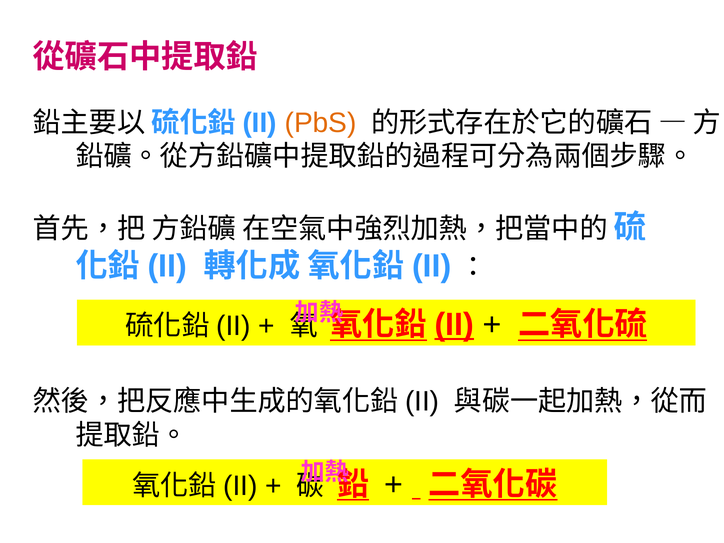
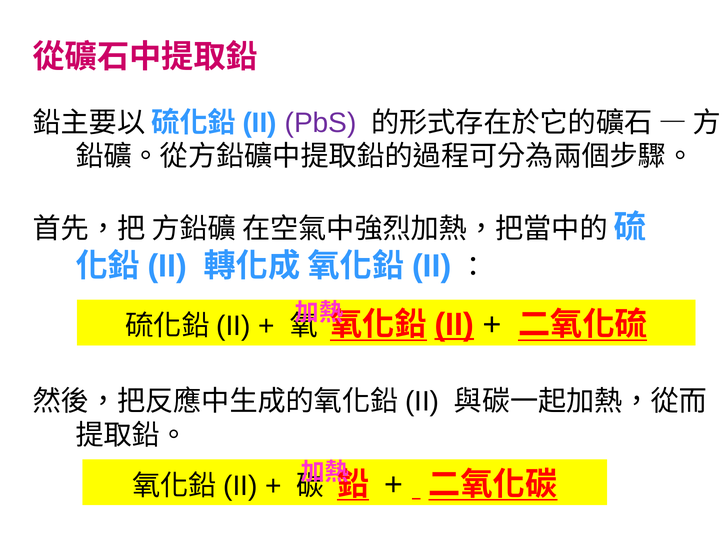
PbS colour: orange -> purple
